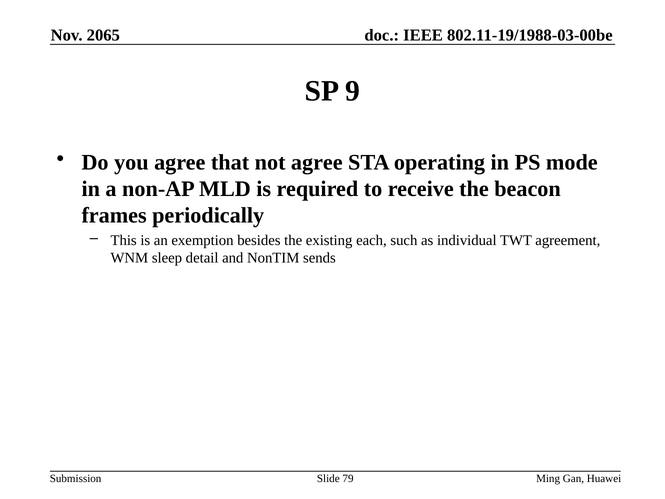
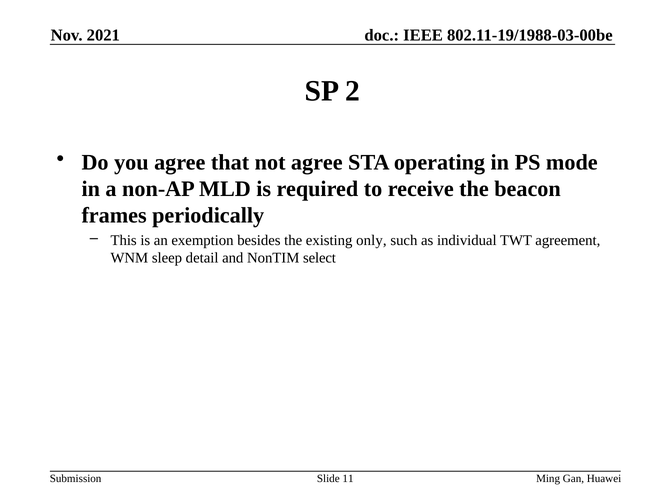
2065: 2065 -> 2021
9: 9 -> 2
each: each -> only
sends: sends -> select
79: 79 -> 11
